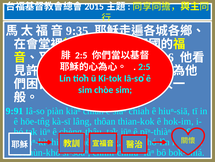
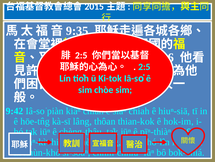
9:91: 9:91 -> 9:42
